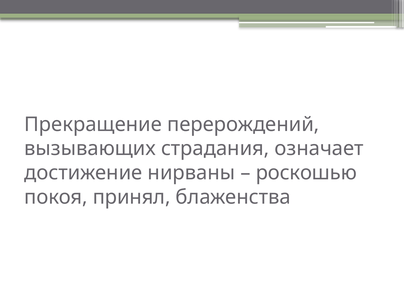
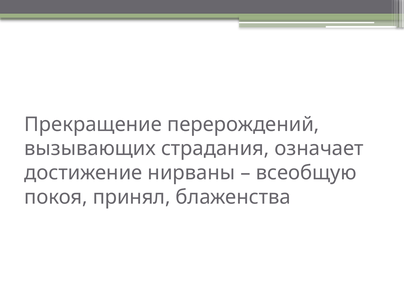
роскошью: роскошью -> всеобщую
